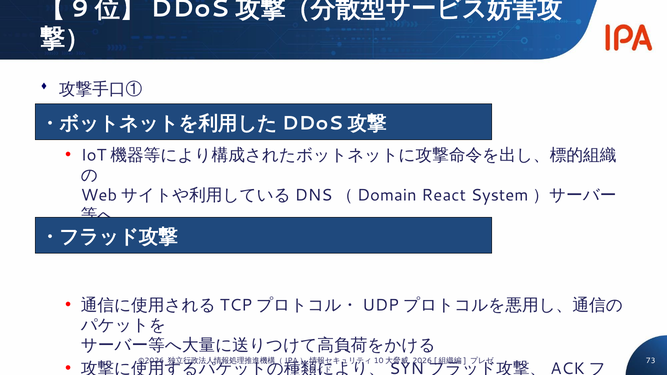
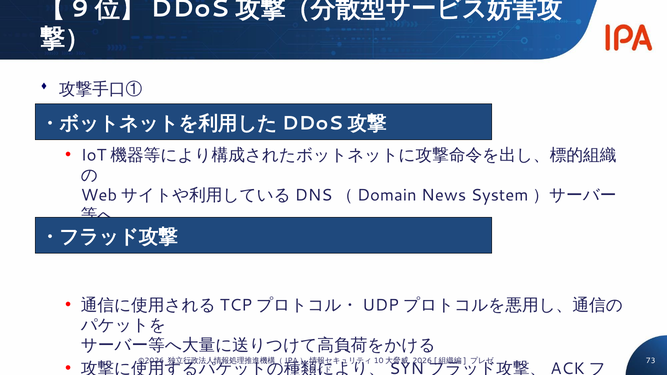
React: React -> News
